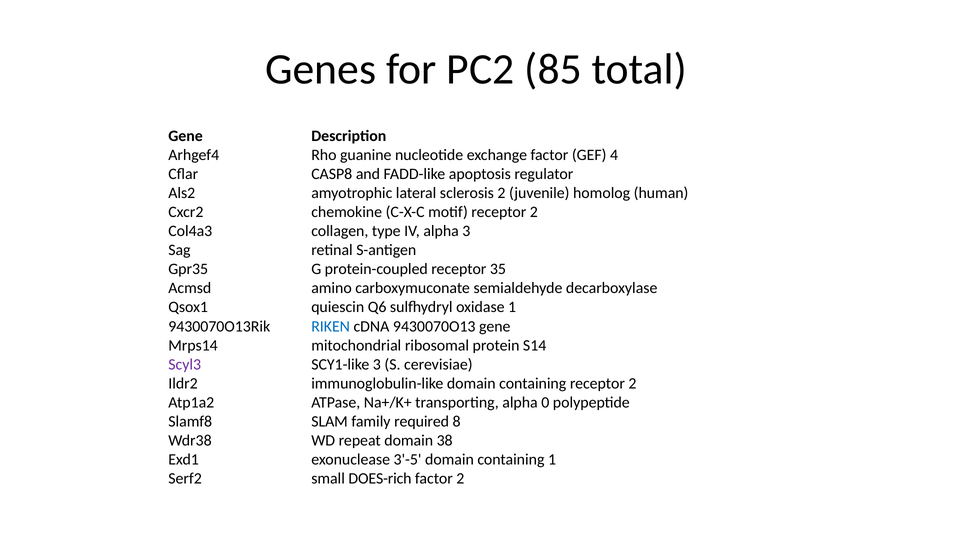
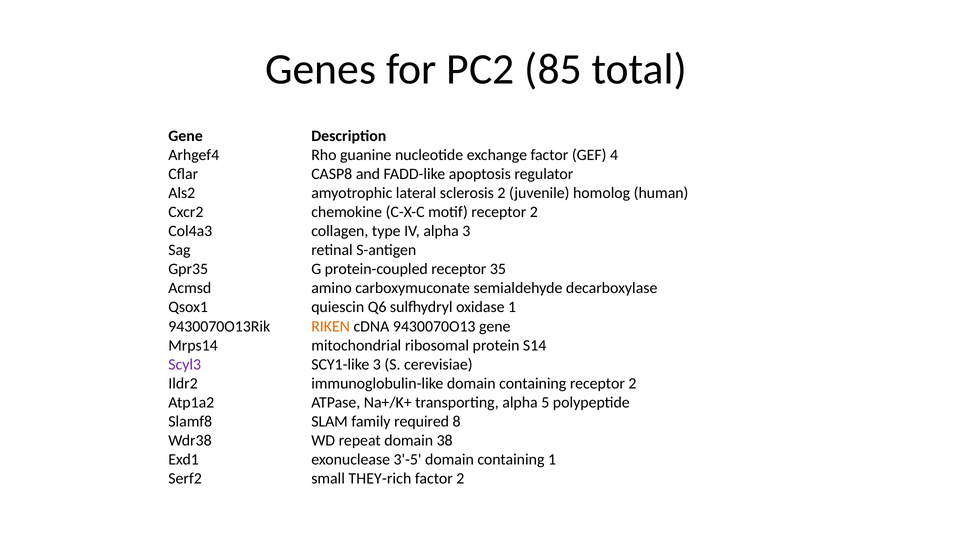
RIKEN colour: blue -> orange
0: 0 -> 5
DOES-rich: DOES-rich -> THEY-rich
